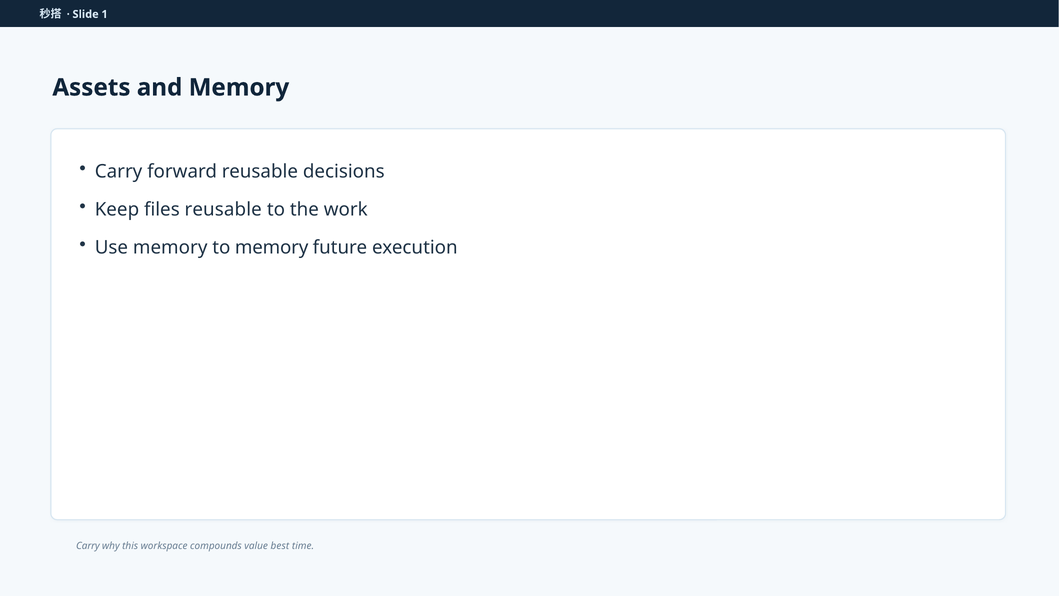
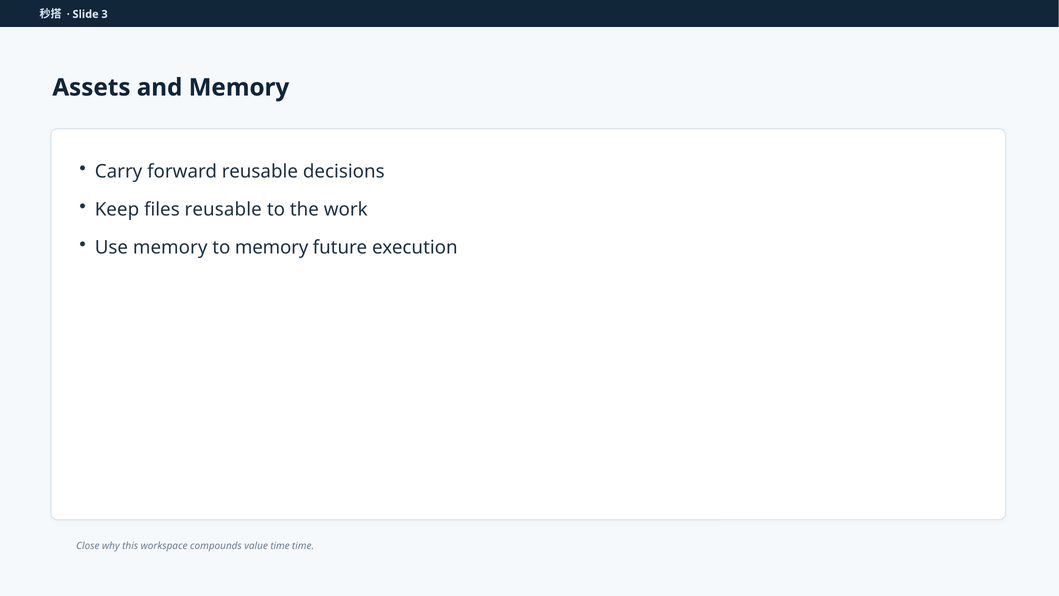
1: 1 -> 3
Carry at (88, 546): Carry -> Close
value best: best -> time
